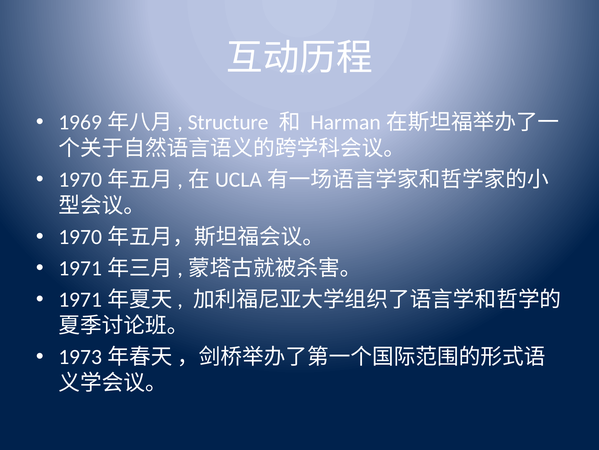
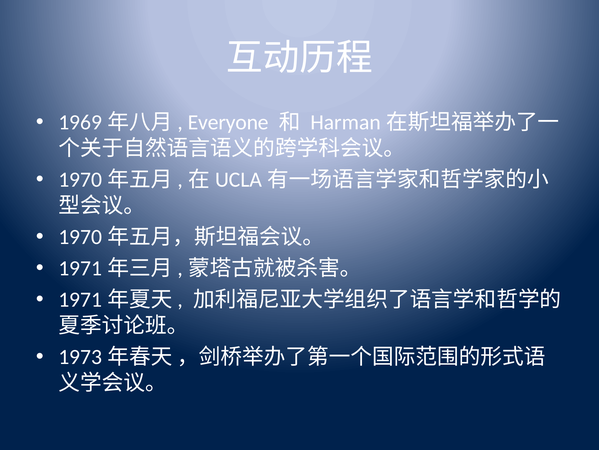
Structure: Structure -> Everyone
